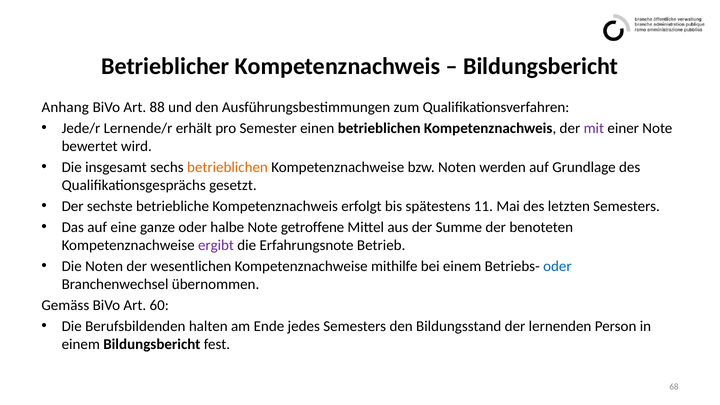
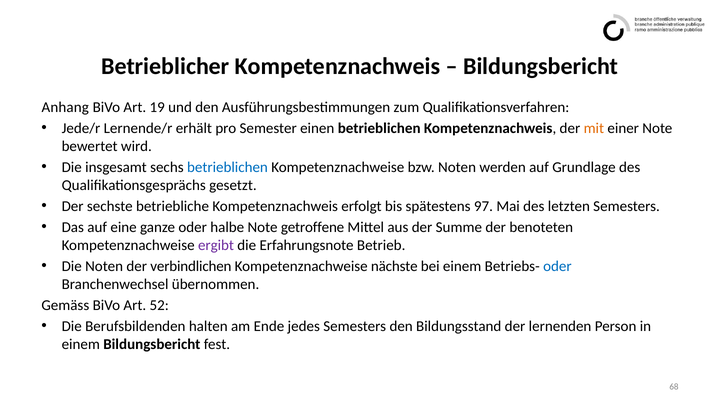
88: 88 -> 19
mit colour: purple -> orange
betrieblichen at (227, 167) colour: orange -> blue
11: 11 -> 97
wesentlichen: wesentlichen -> verbindlichen
mithilfe: mithilfe -> nächste
60: 60 -> 52
